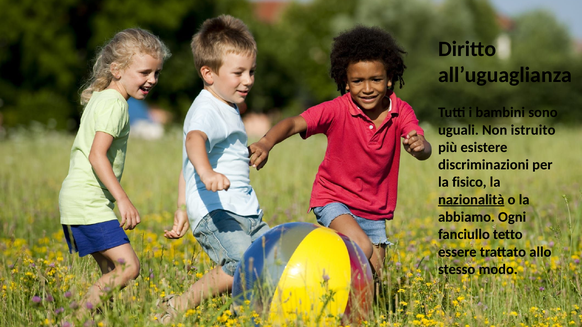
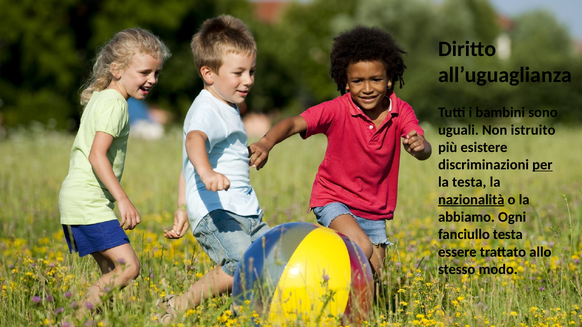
per underline: none -> present
la fisico: fisico -> testa
fanciullo tetto: tetto -> testa
